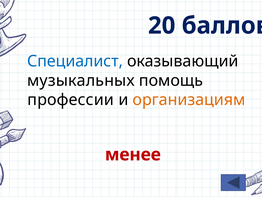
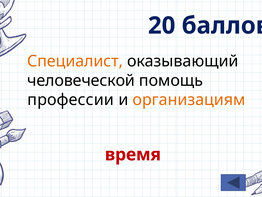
Специалист colour: blue -> orange
музыкальных: музыкальных -> человеческой
менее: менее -> время
